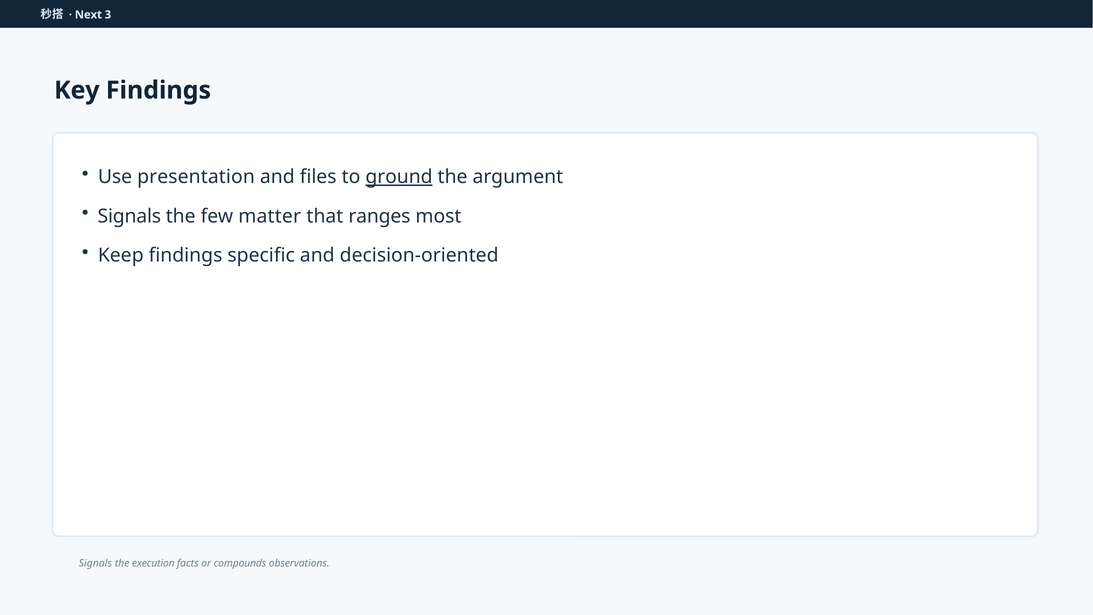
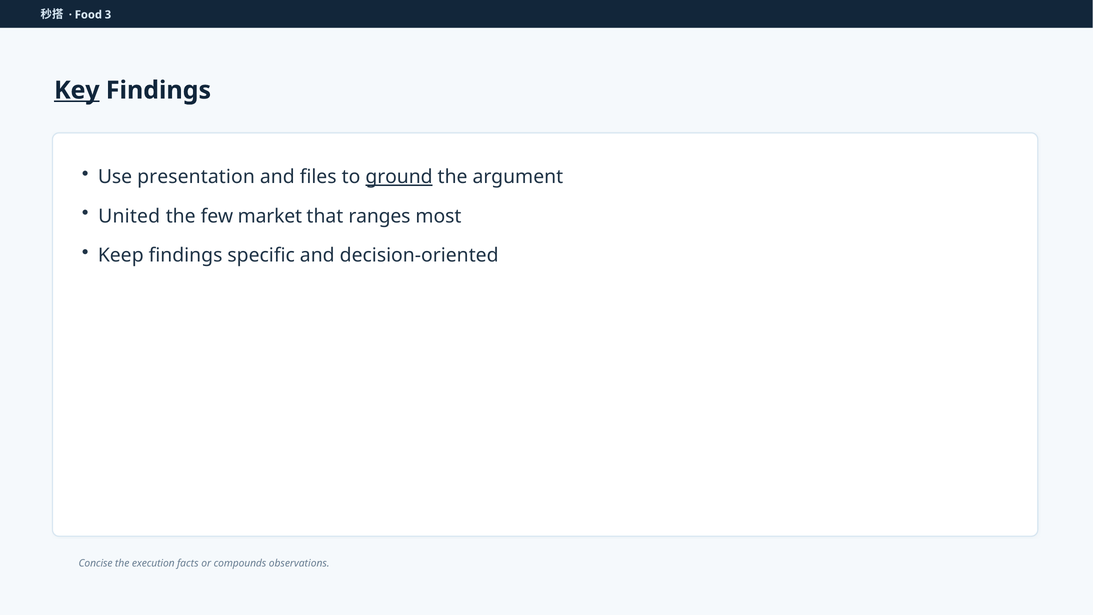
Next: Next -> Food
Key underline: none -> present
Signals at (129, 216): Signals -> United
matter: matter -> market
Signals at (95, 563): Signals -> Concise
